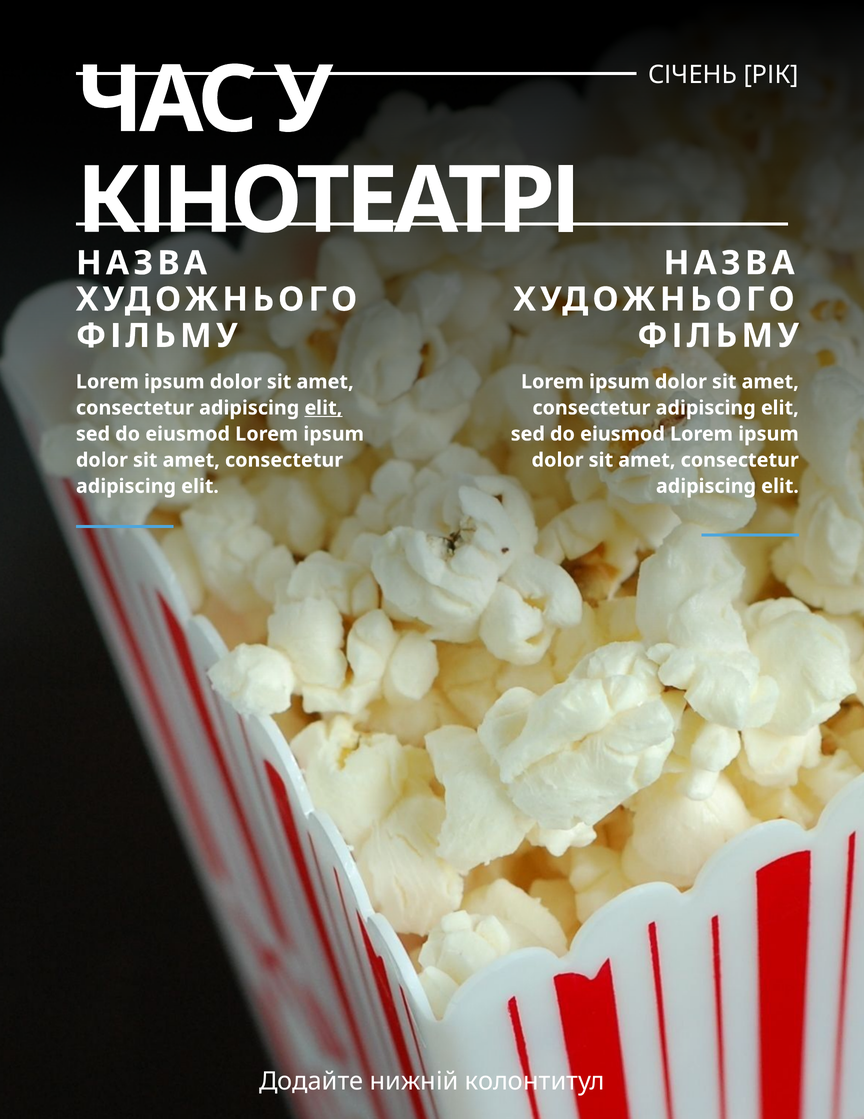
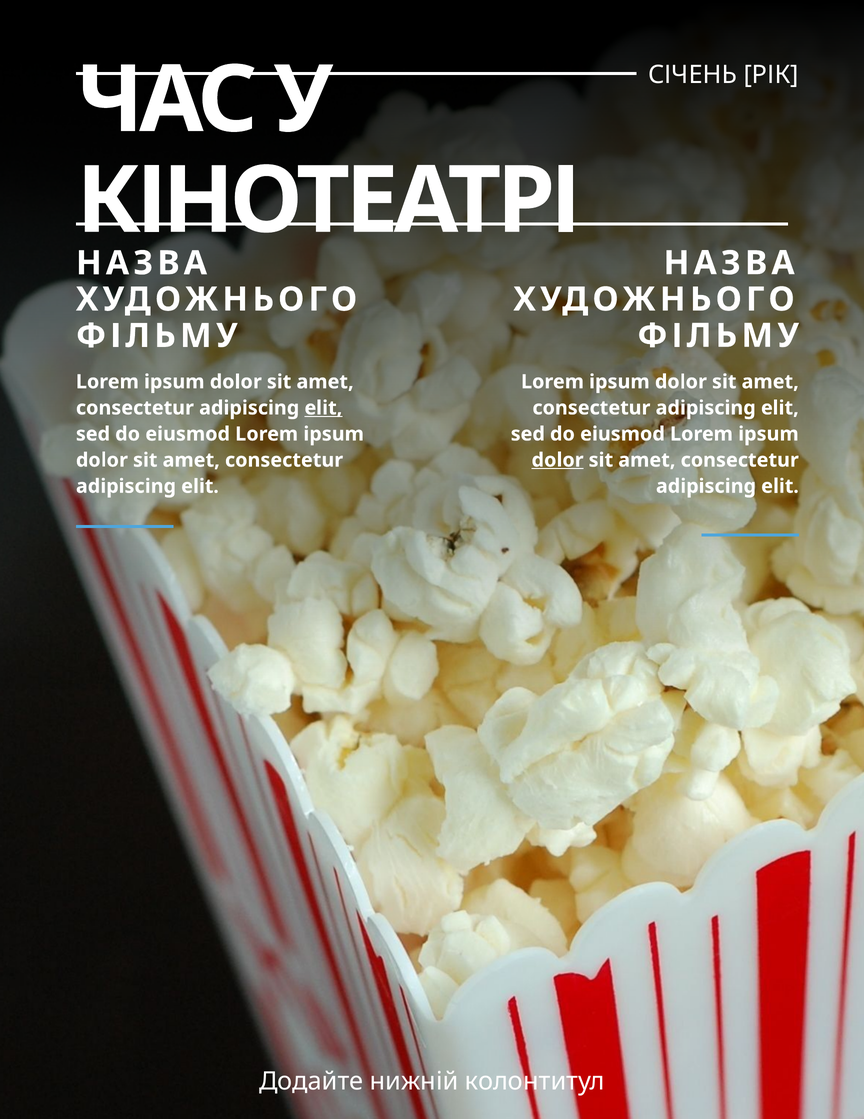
dolor at (558, 460) underline: none -> present
